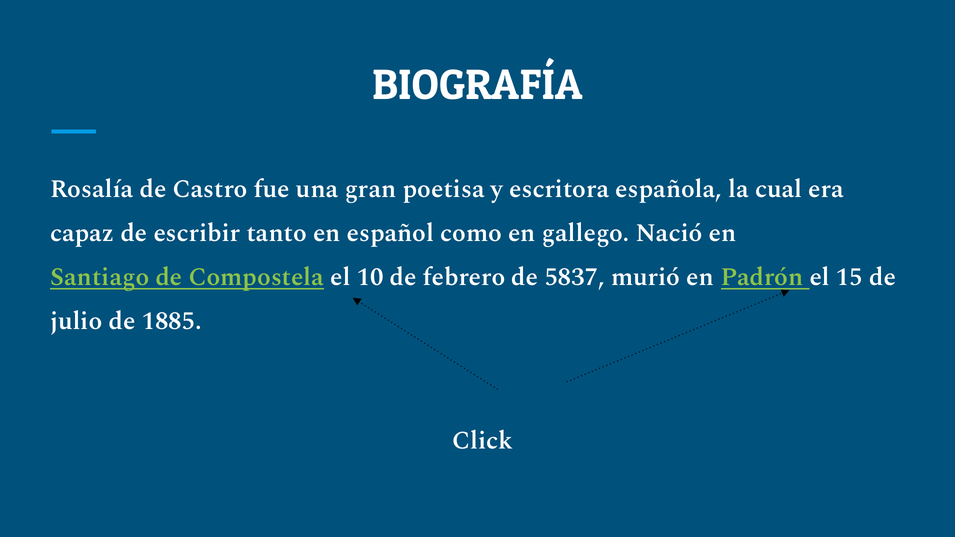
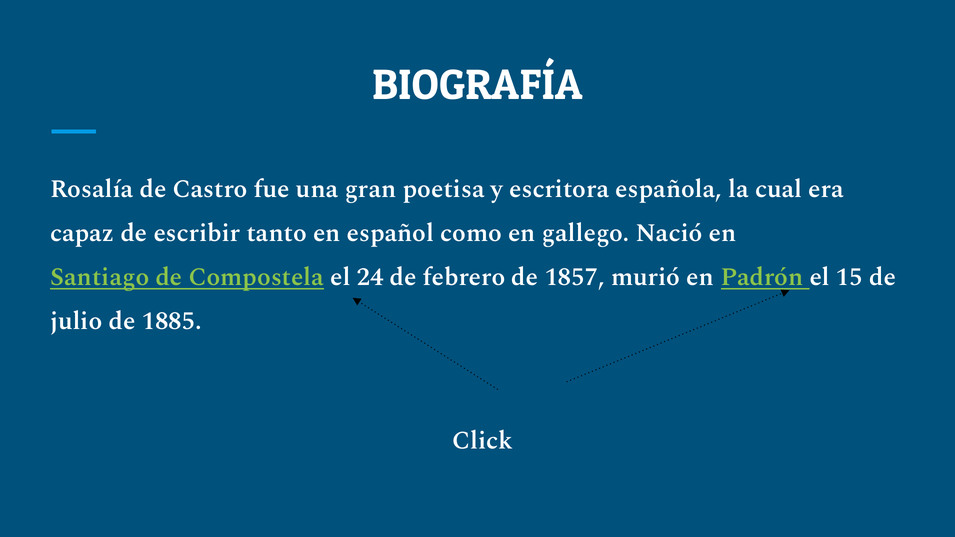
10: 10 -> 24
5837: 5837 -> 1857
